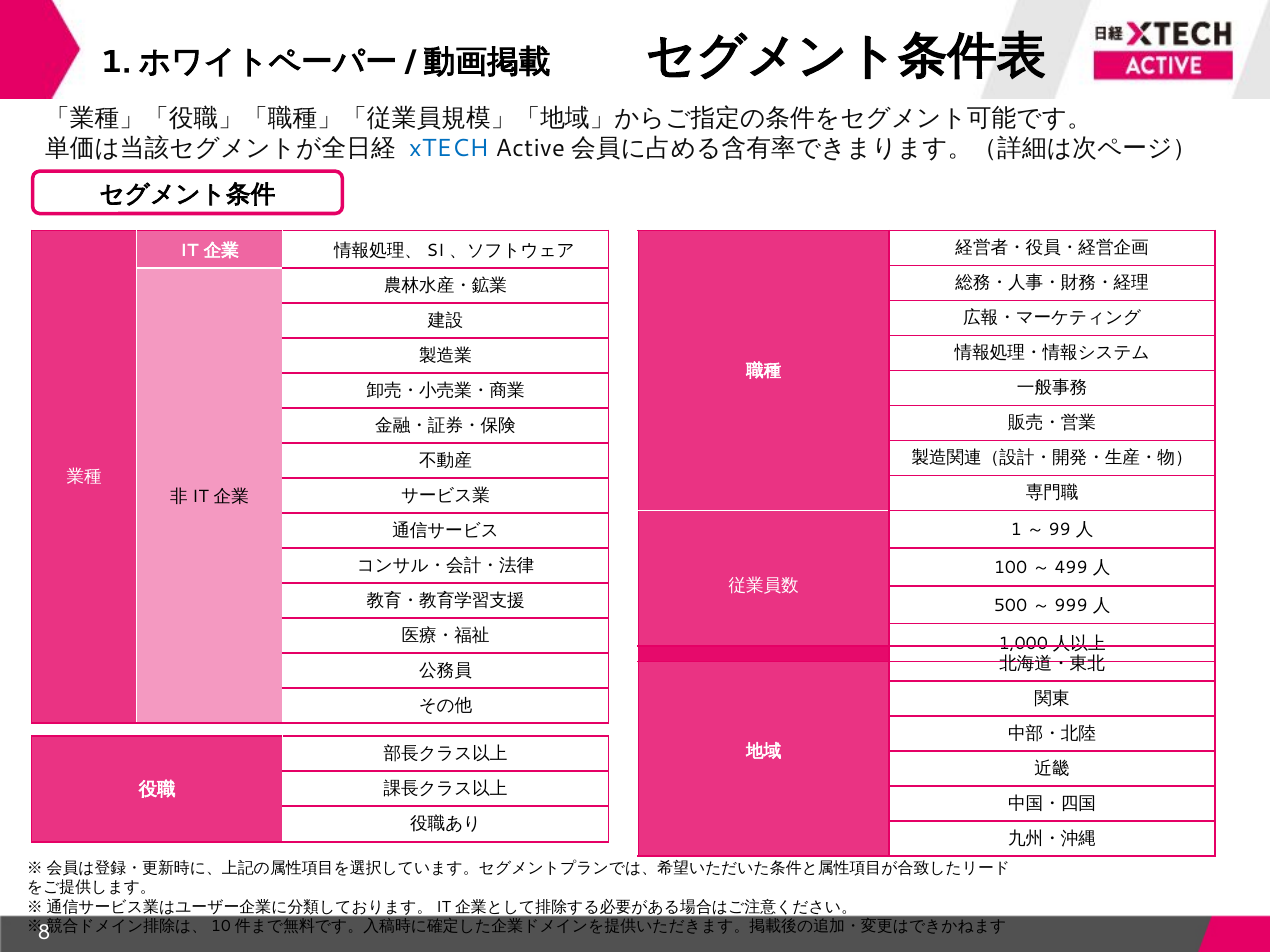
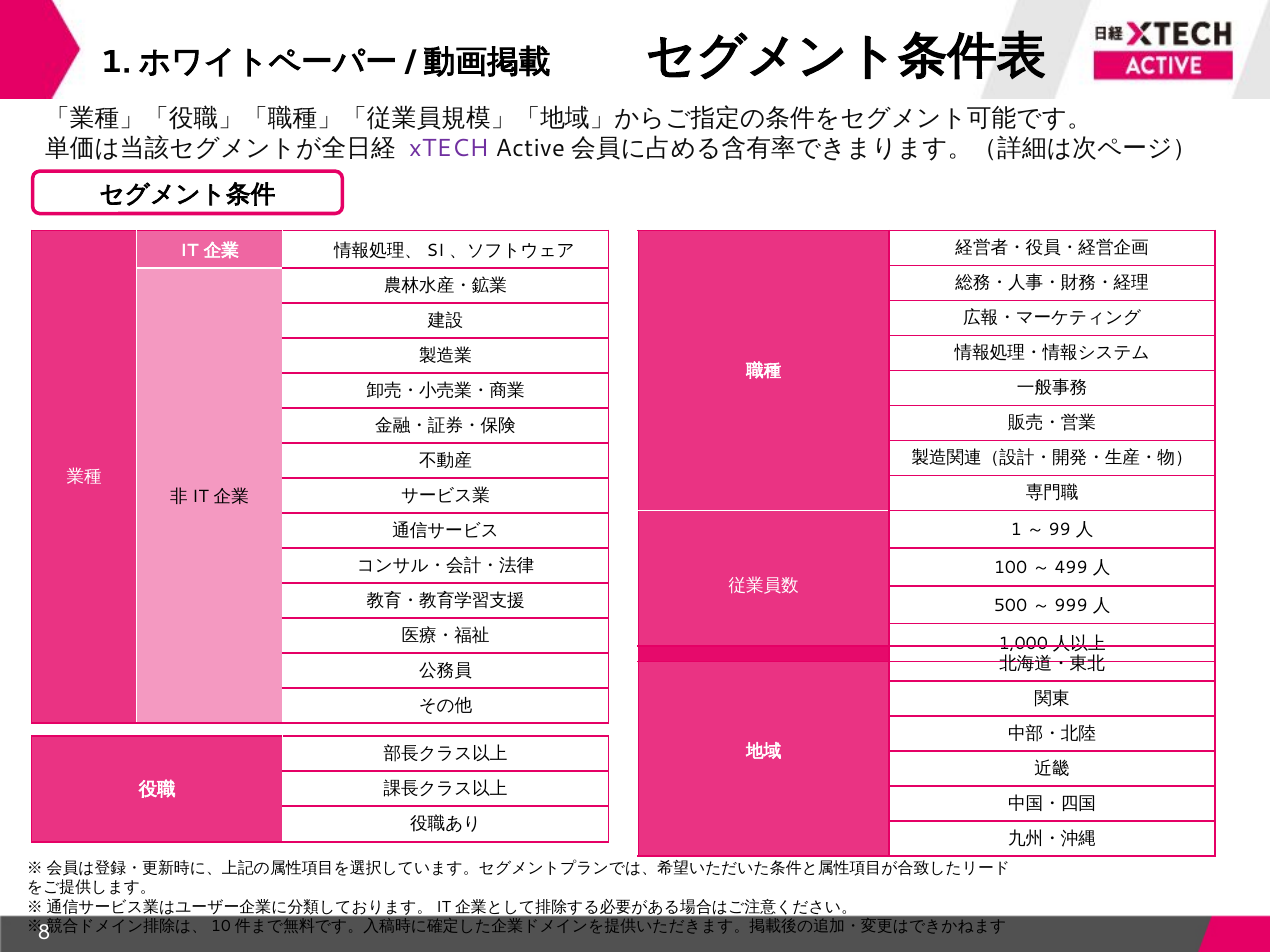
xTECH colour: blue -> purple
